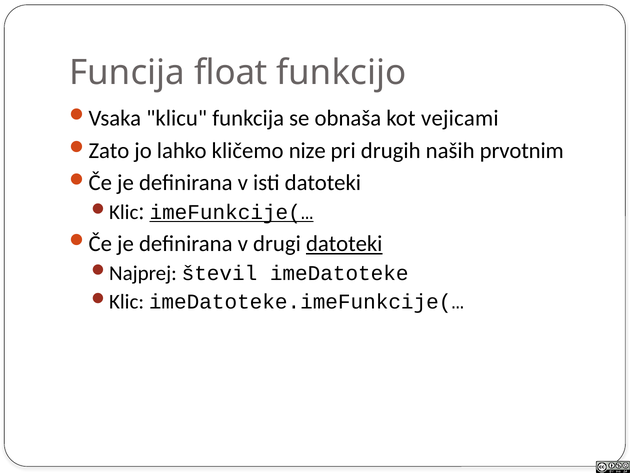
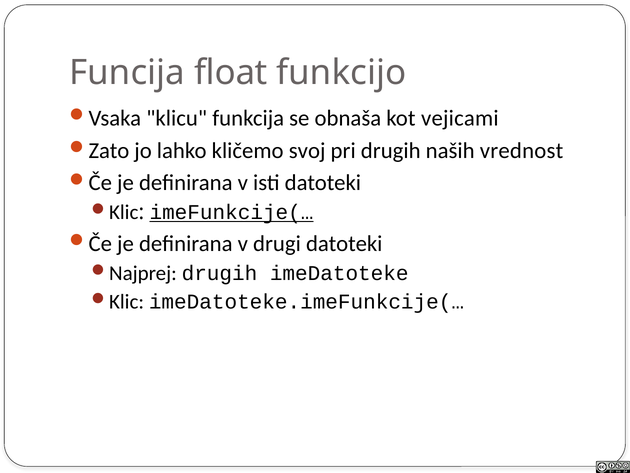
nize: nize -> svoj
prvotnim: prvotnim -> vrednost
datoteki at (344, 244) underline: present -> none
števil at (219, 273): števil -> drugih
